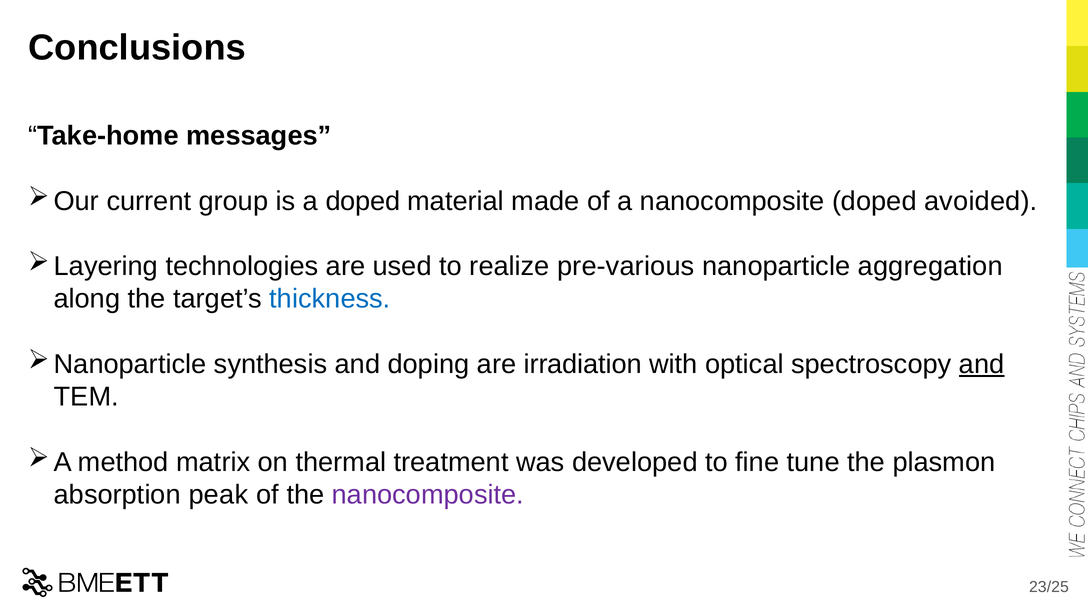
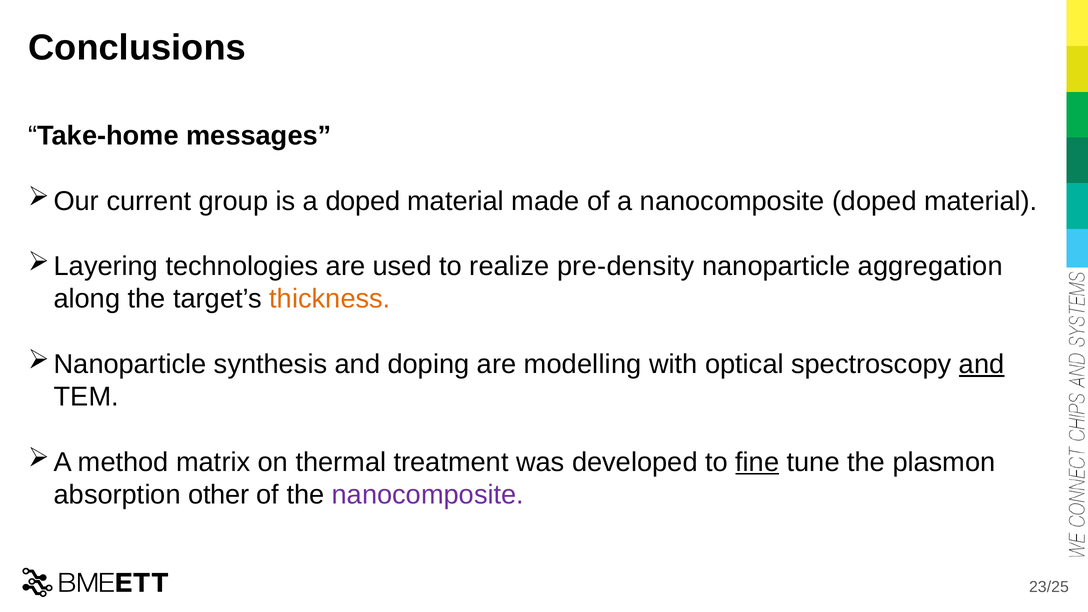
nanocomposite doped avoided: avoided -> material
pre-various: pre-various -> pre-density
thickness colour: blue -> orange
irradiation: irradiation -> modelling
fine underline: none -> present
peak: peak -> other
